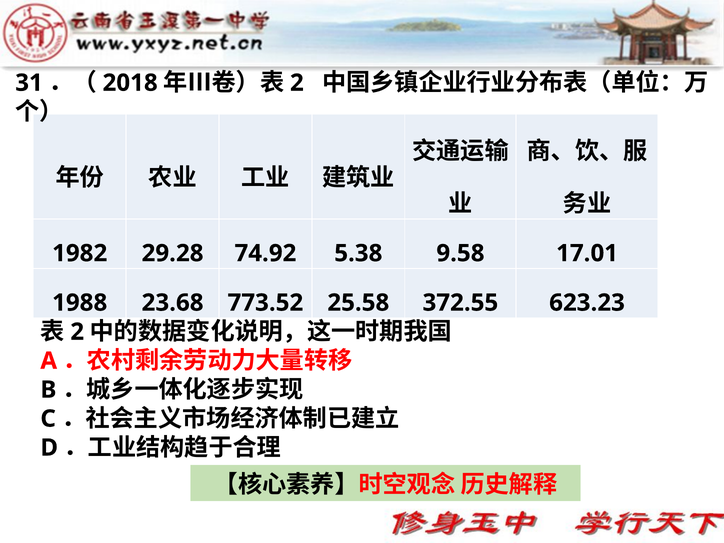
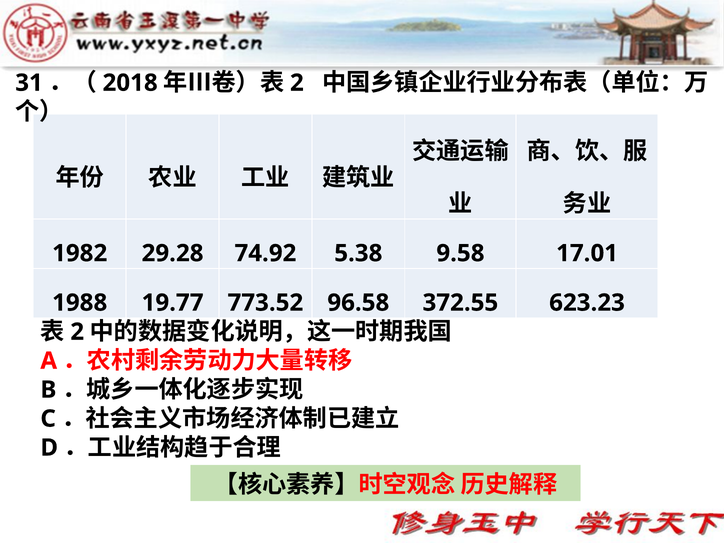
23.68: 23.68 -> 19.77
25.58: 25.58 -> 96.58
